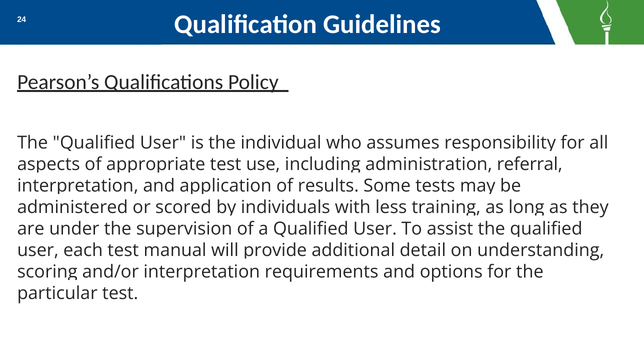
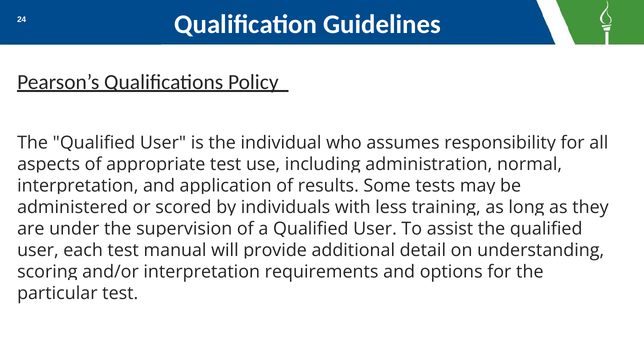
referral: referral -> normal
